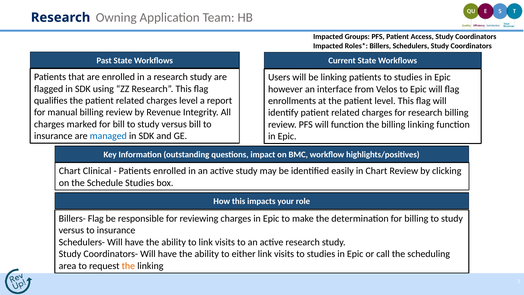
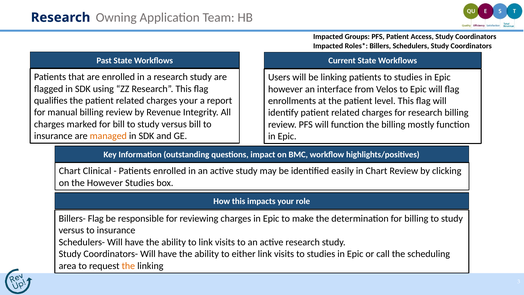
charges level: level -> your
billing linking: linking -> mostly
managed colour: blue -> orange
the Schedule: Schedule -> However
